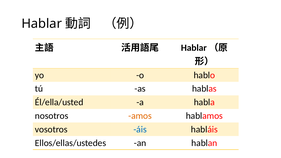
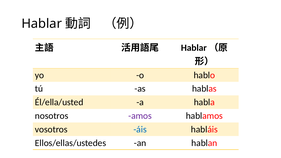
amos colour: orange -> purple
